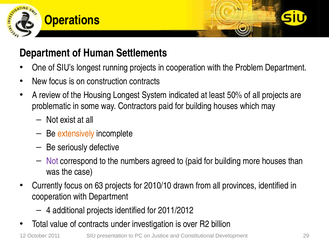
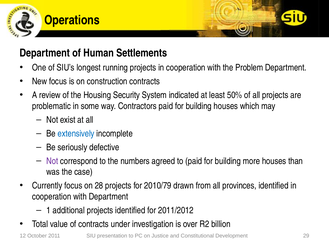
Housing Longest: Longest -> Security
extensively colour: orange -> blue
63: 63 -> 28
2010/10: 2010/10 -> 2010/79
4: 4 -> 1
